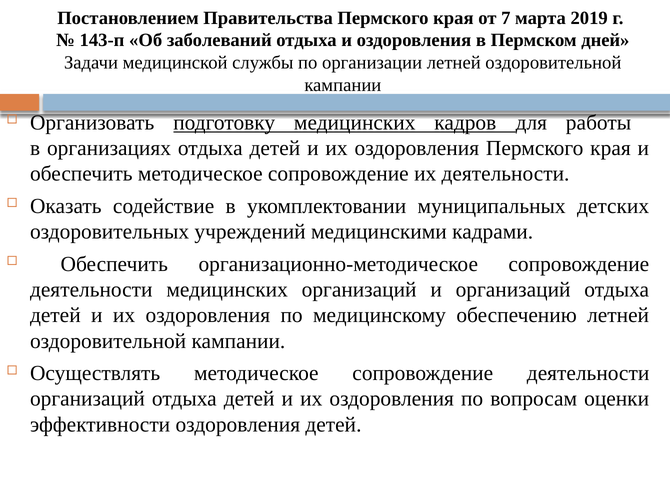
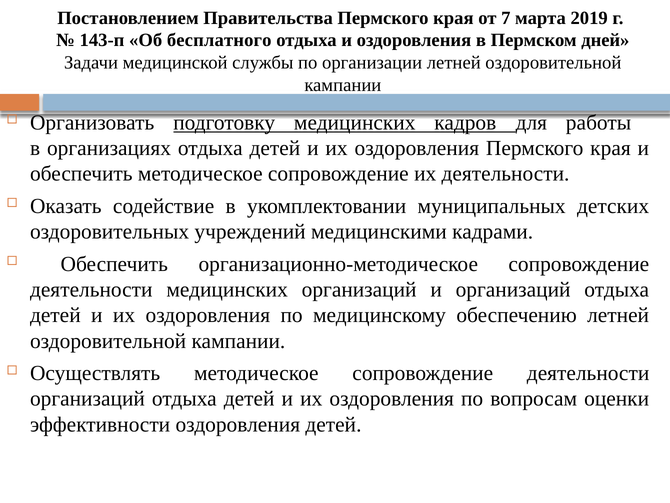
заболеваний: заболеваний -> бесплатного
